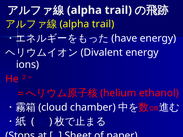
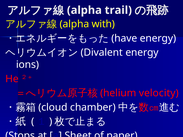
trail at (103, 24): trail -> with
ethanol: ethanol -> velocity
